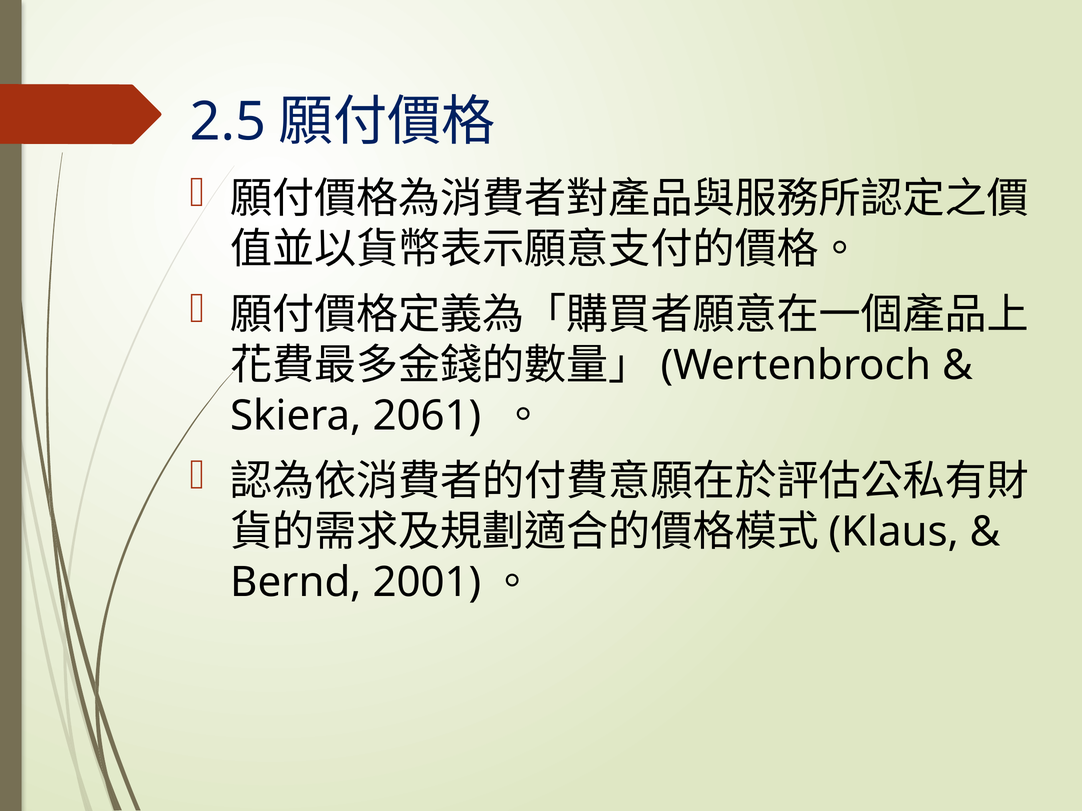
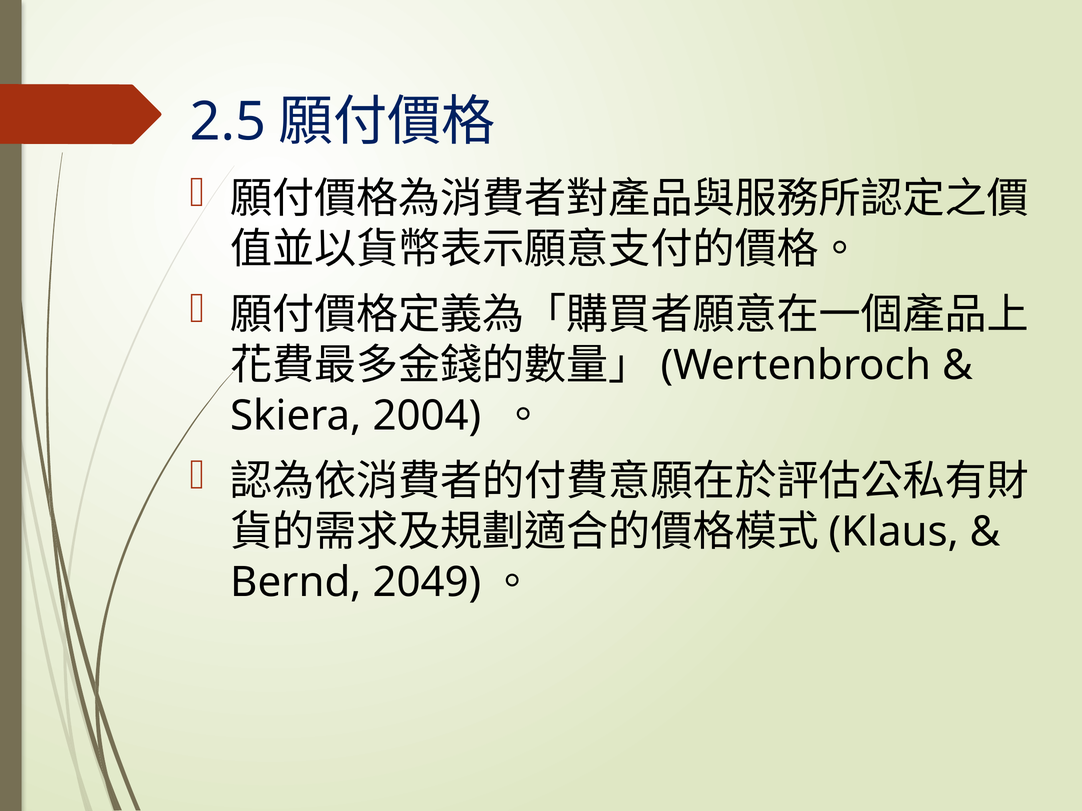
2061: 2061 -> 2004
2001: 2001 -> 2049
